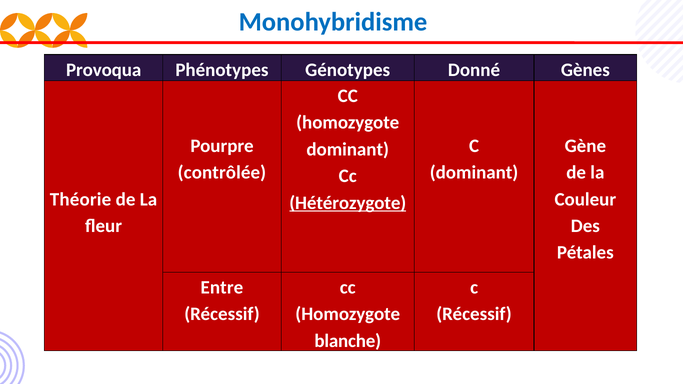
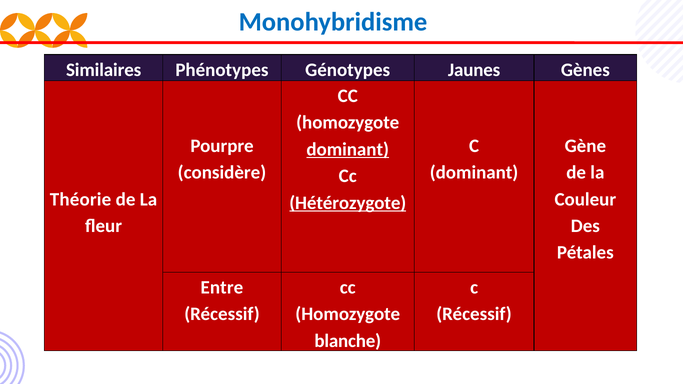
Provoqua: Provoqua -> Similaires
Donné: Donné -> Jaunes
dominant at (348, 149) underline: none -> present
contrôlée: contrôlée -> considère
